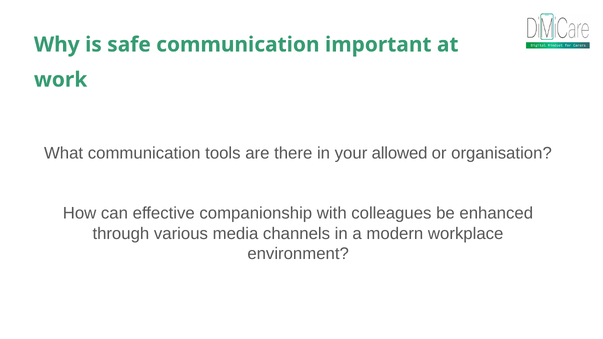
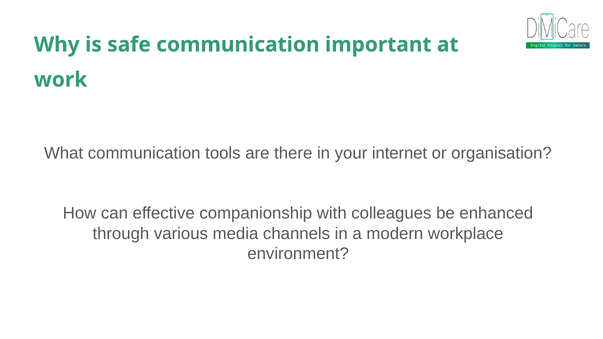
allowed: allowed -> internet
